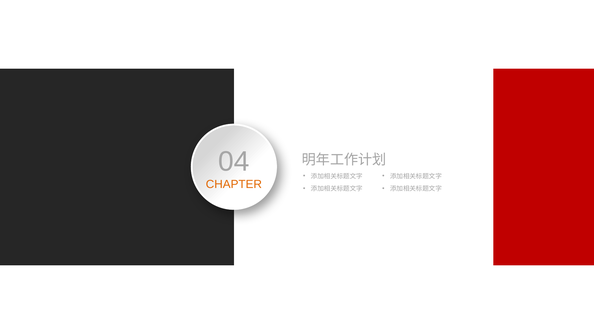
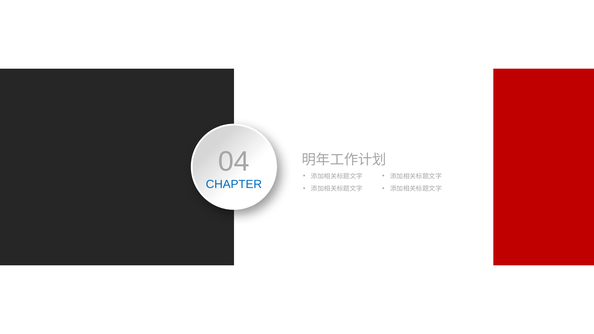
CHAPTER colour: orange -> blue
